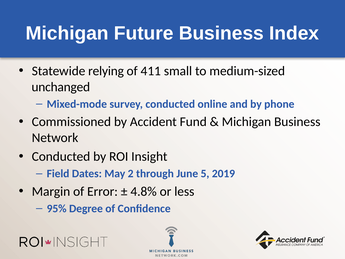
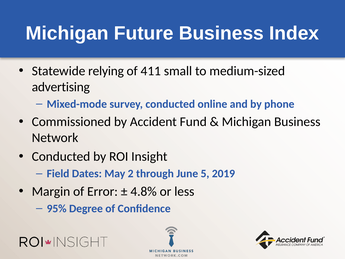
unchanged: unchanged -> advertising
